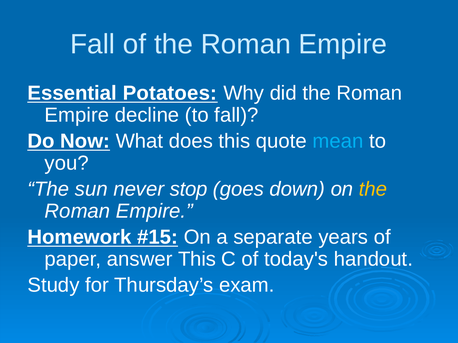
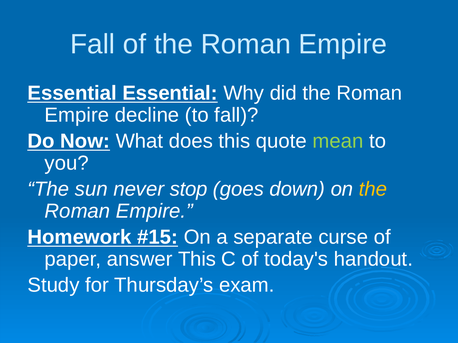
Essential Potatoes: Potatoes -> Essential
mean colour: light blue -> light green
years: years -> curse
